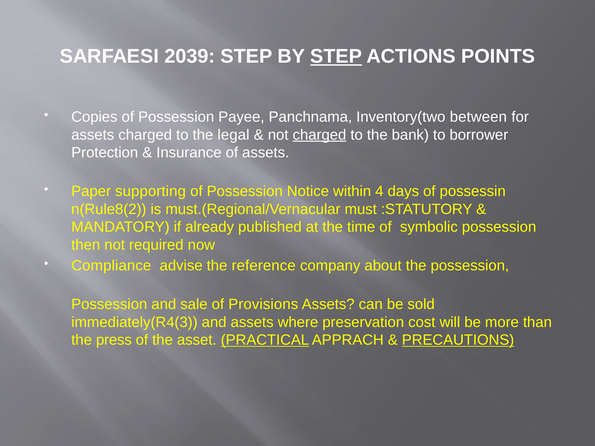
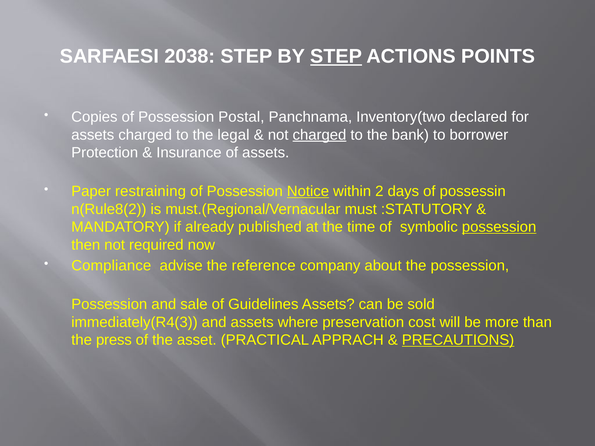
2039: 2039 -> 2038
Payee: Payee -> Postal
between: between -> declared
supporting: supporting -> restraining
Notice underline: none -> present
4: 4 -> 2
possession at (499, 227) underline: none -> present
Provisions: Provisions -> Guidelines
PRACTICAL underline: present -> none
